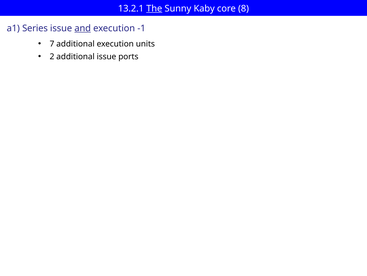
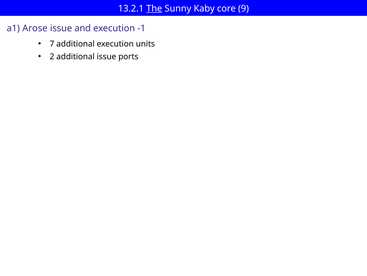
8: 8 -> 9
Series: Series -> Arose
and underline: present -> none
